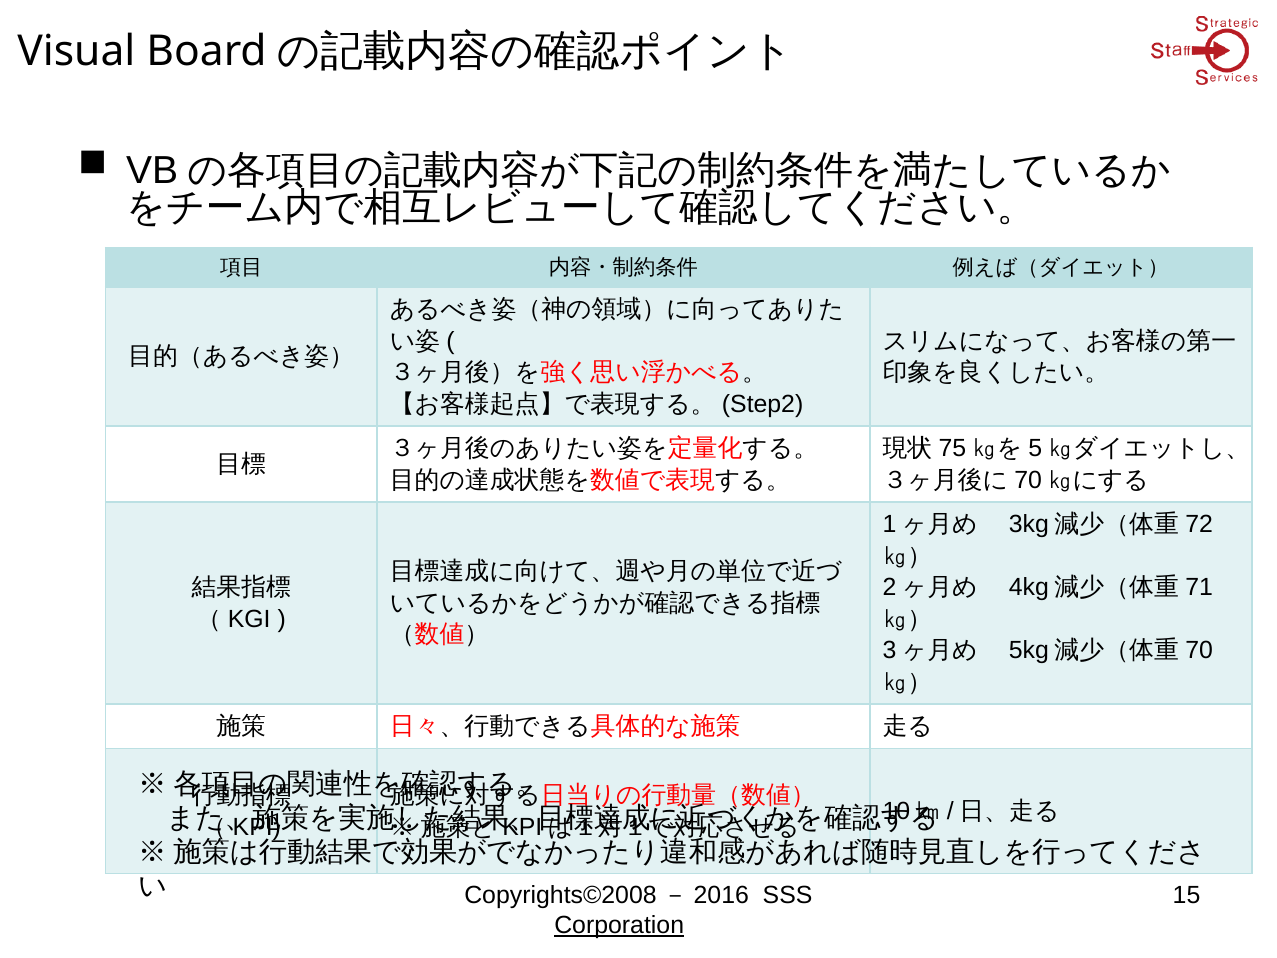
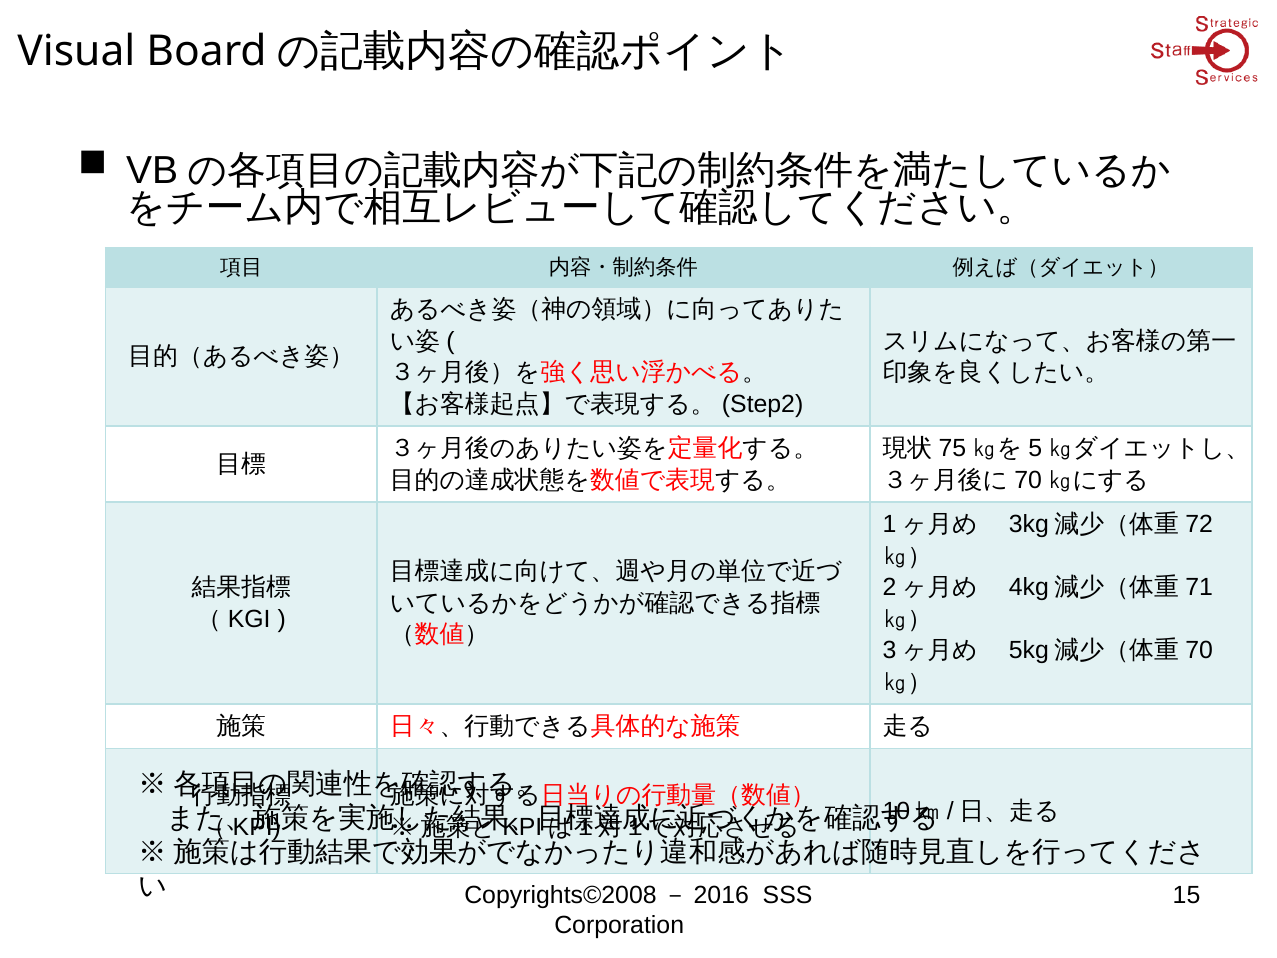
Corporation underline: present -> none
